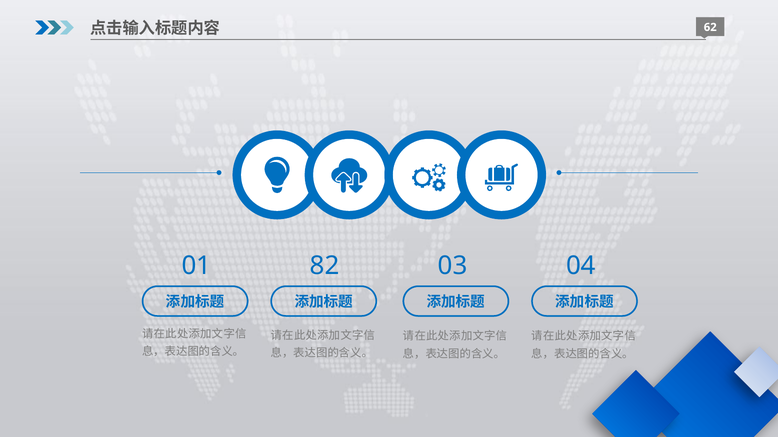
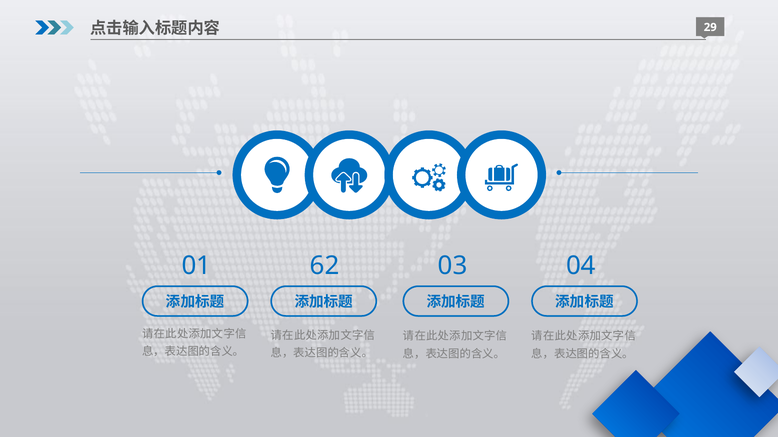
62: 62 -> 29
82: 82 -> 62
